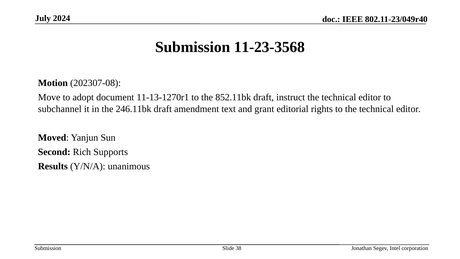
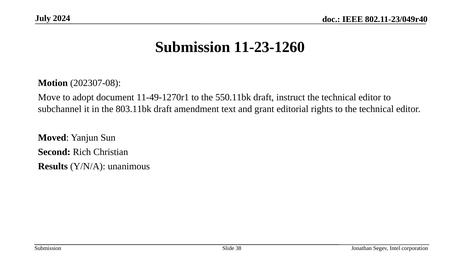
11-23-3568: 11-23-3568 -> 11-23-1260
11-13-1270r1: 11-13-1270r1 -> 11-49-1270r1
852.11bk: 852.11bk -> 550.11bk
246.11bk: 246.11bk -> 803.11bk
Supports: Supports -> Christian
